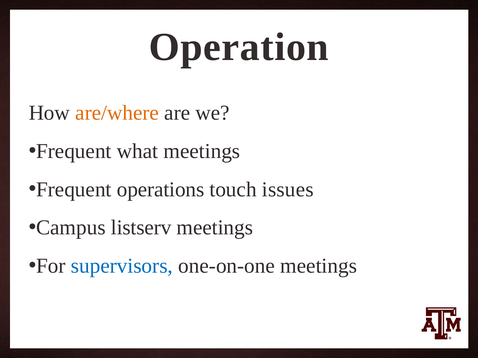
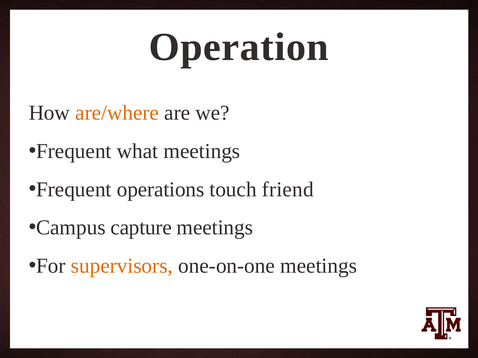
issues: issues -> friend
listserv: listserv -> capture
supervisors colour: blue -> orange
